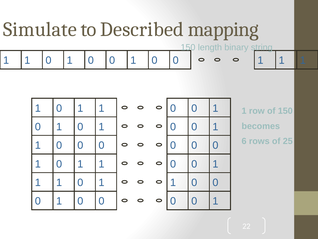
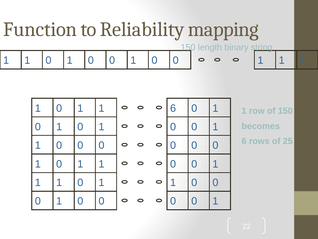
Simulate: Simulate -> Function
Described: Described -> Reliability
0 at (173, 108): 0 -> 6
